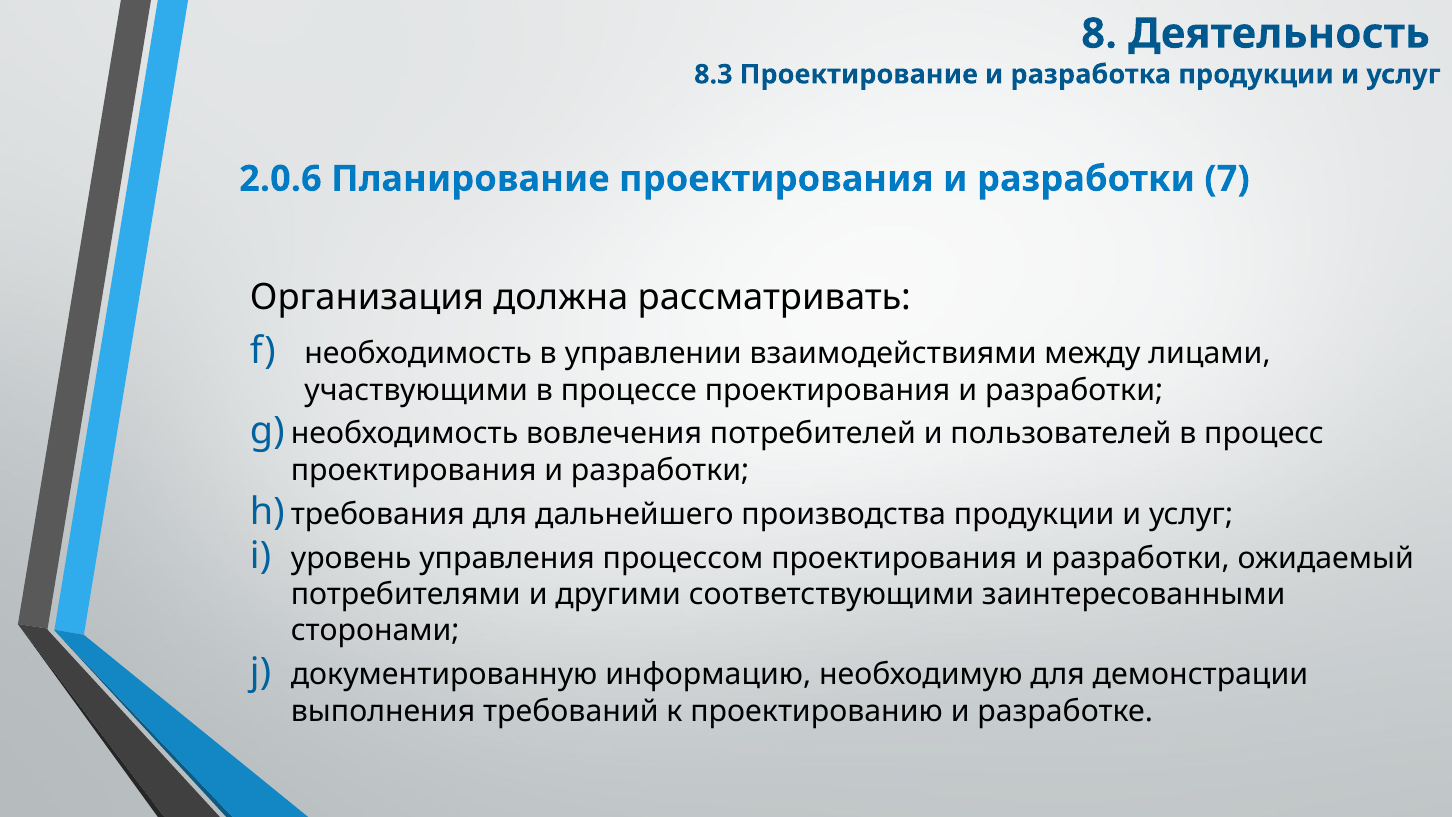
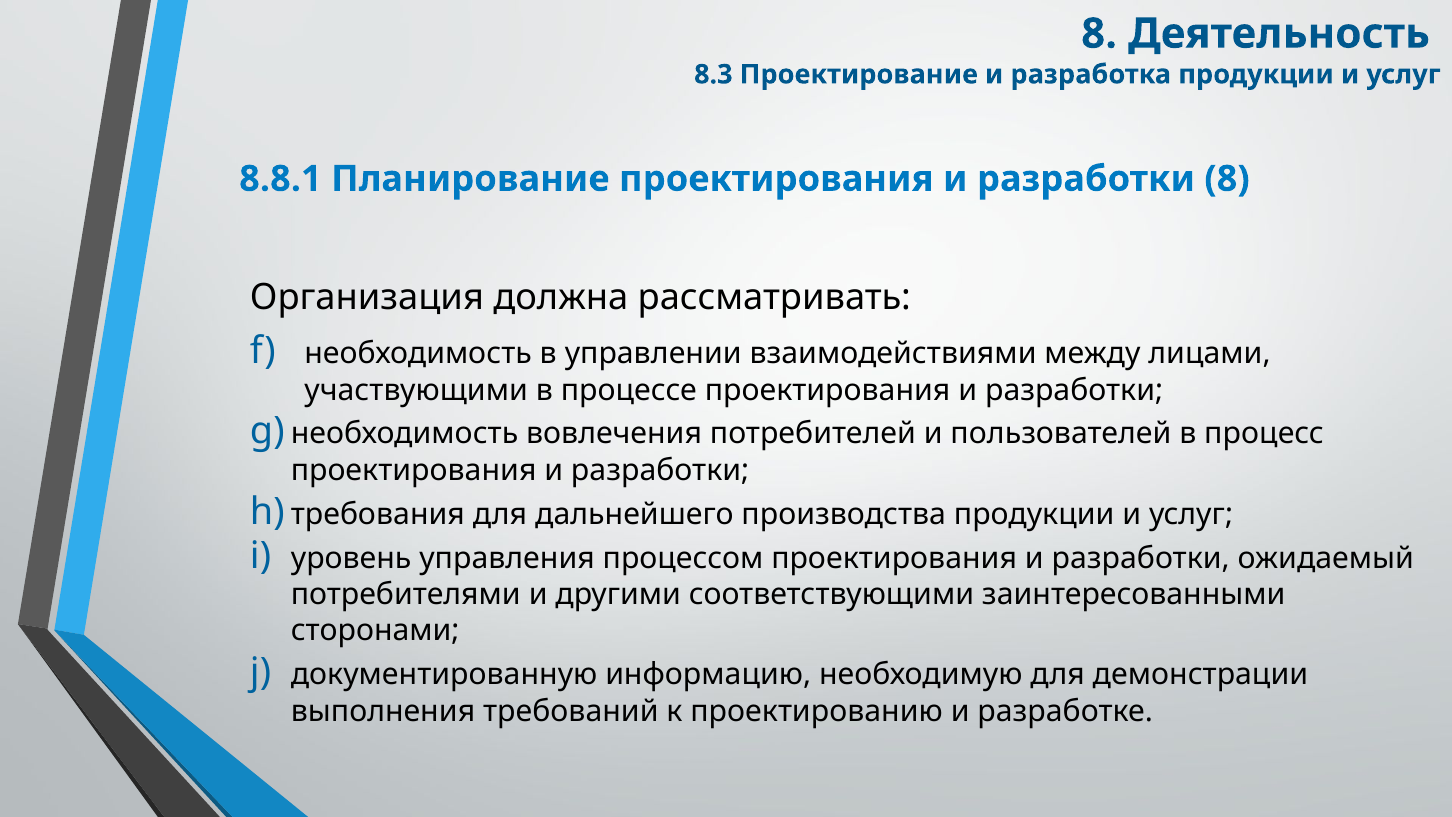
2.0.6: 2.0.6 -> 8.8.1
разработки 7: 7 -> 8
